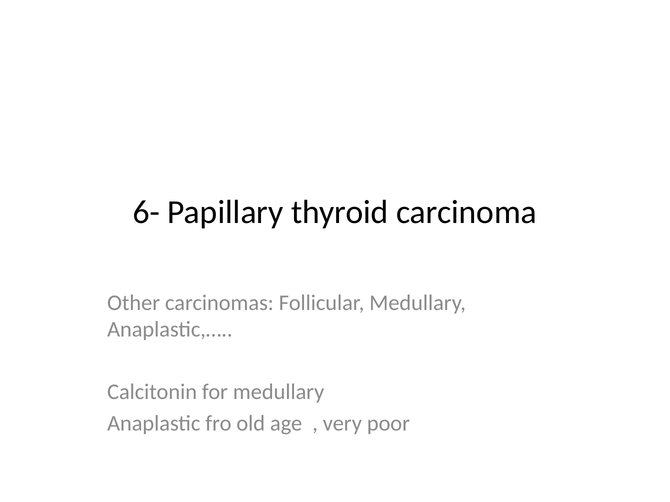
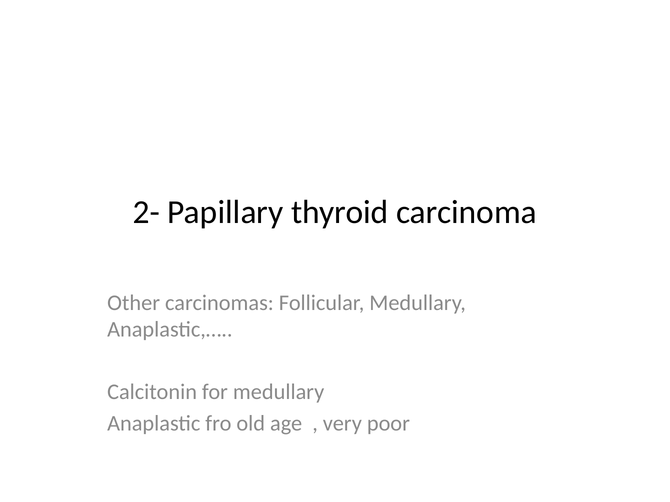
6-: 6- -> 2-
